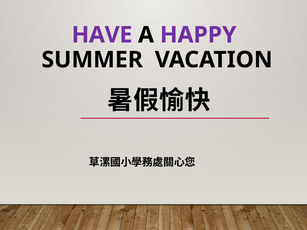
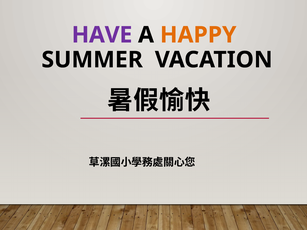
HAPPY colour: purple -> orange
